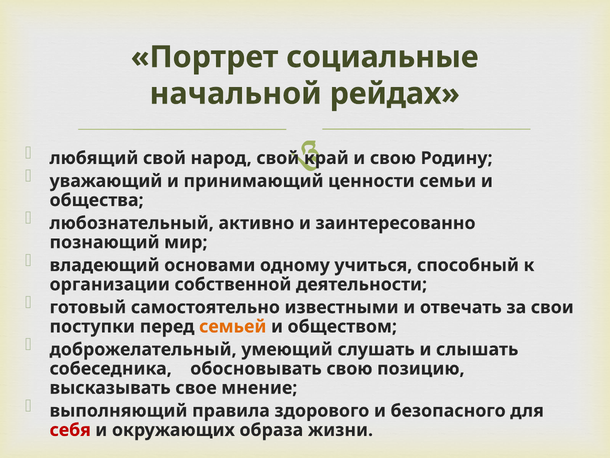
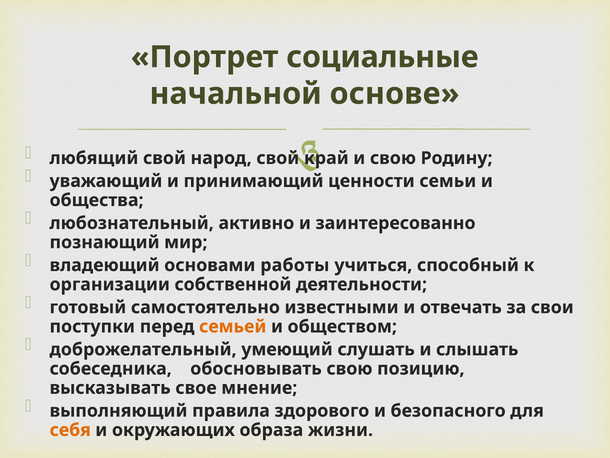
рейдах: рейдах -> основе
одному: одному -> работы
себя colour: red -> orange
